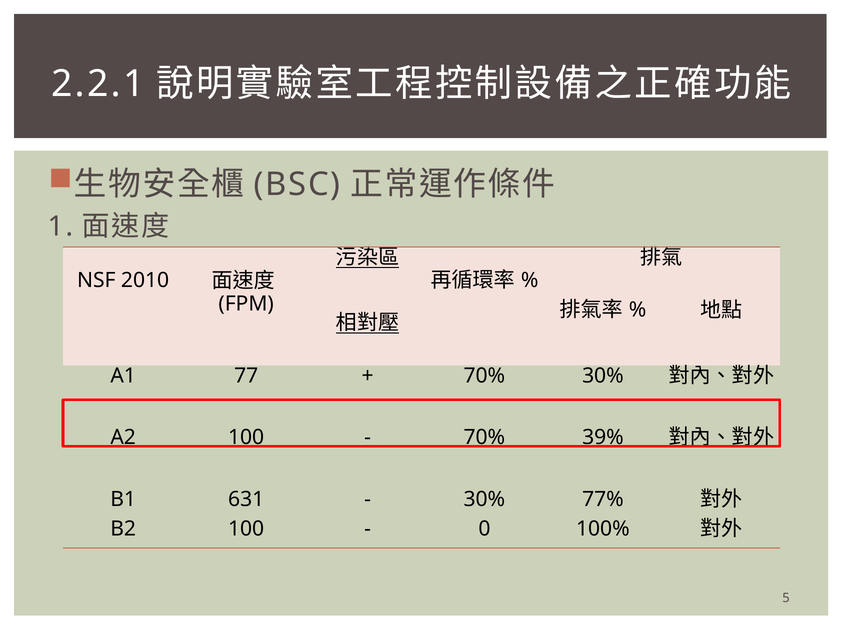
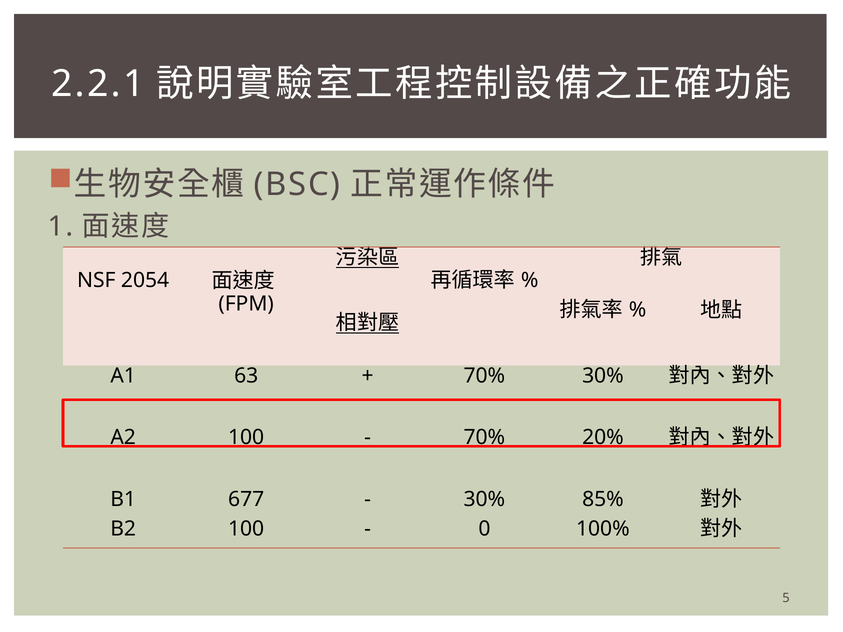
2010: 2010 -> 2054
77: 77 -> 63
39%: 39% -> 20%
631: 631 -> 677
77%: 77% -> 85%
